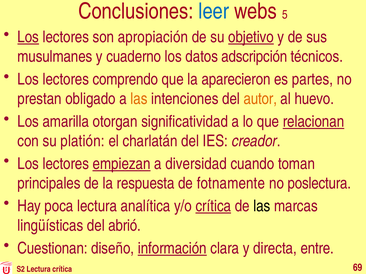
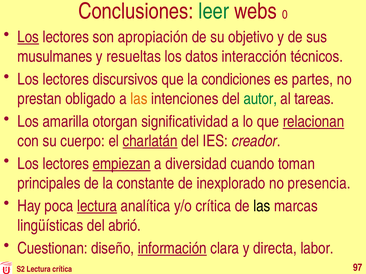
leer colour: blue -> green
5: 5 -> 0
objetivo underline: present -> none
cuaderno: cuaderno -> resueltas
adscripción: adscripción -> interacción
comprendo: comprendo -> discursivos
aparecieron: aparecieron -> condiciones
autor colour: orange -> green
huevo: huevo -> tareas
platión: platión -> cuerpo
charlatán underline: none -> present
respuesta: respuesta -> constante
fotnamente: fotnamente -> inexplorado
poslectura: poslectura -> presencia
lectura at (97, 206) underline: none -> present
crítica at (213, 206) underline: present -> none
entre: entre -> labor
69: 69 -> 97
